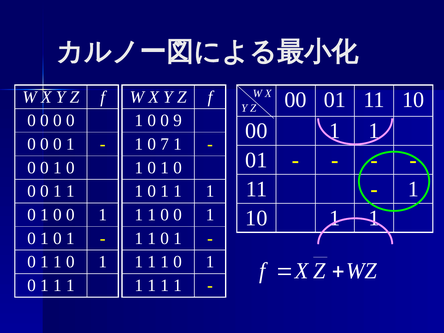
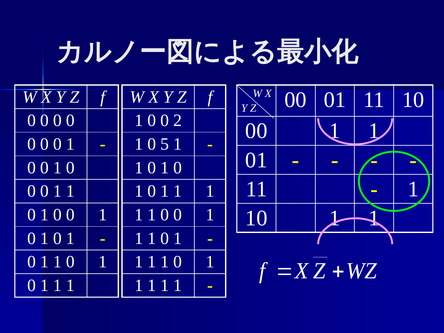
9: 9 -> 2
7: 7 -> 5
